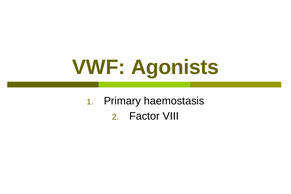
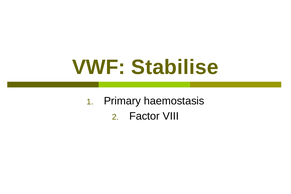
Agonists: Agonists -> Stabilise
